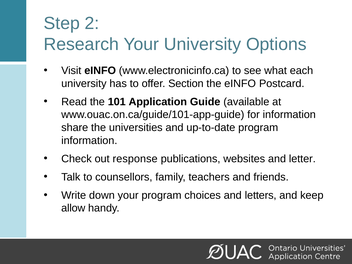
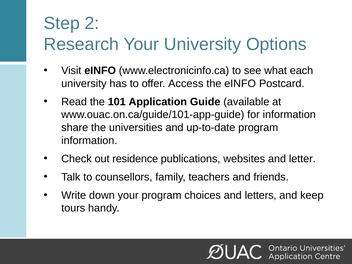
Section: Section -> Access
response: response -> residence
allow: allow -> tours
